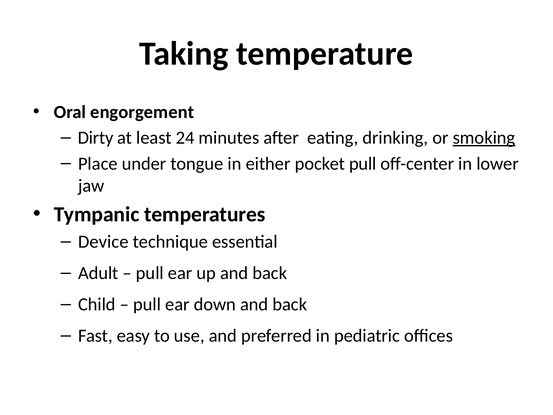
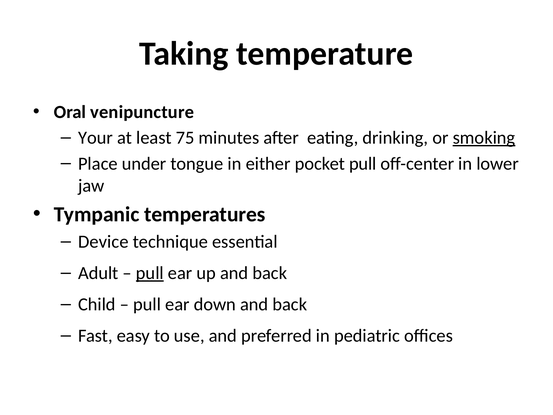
engorgement: engorgement -> venipuncture
Dirty: Dirty -> Your
24: 24 -> 75
pull at (150, 273) underline: none -> present
